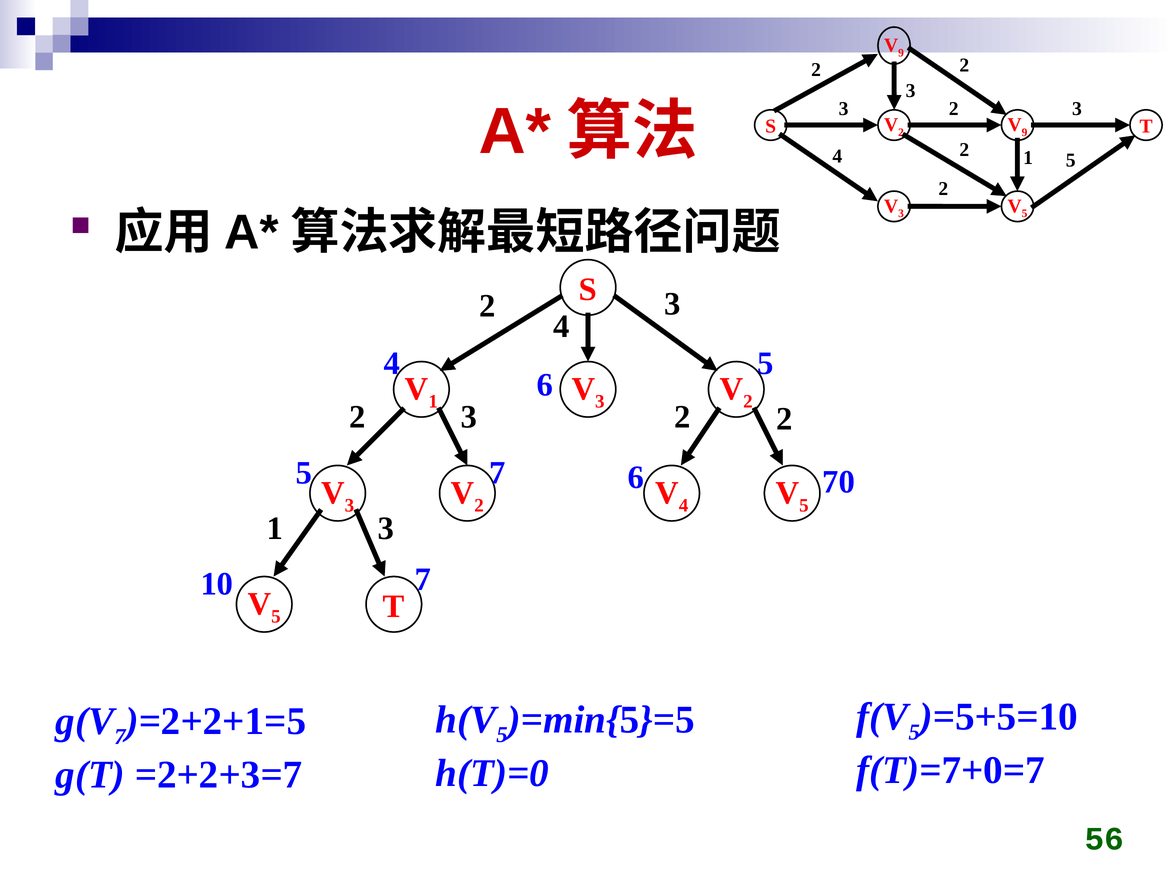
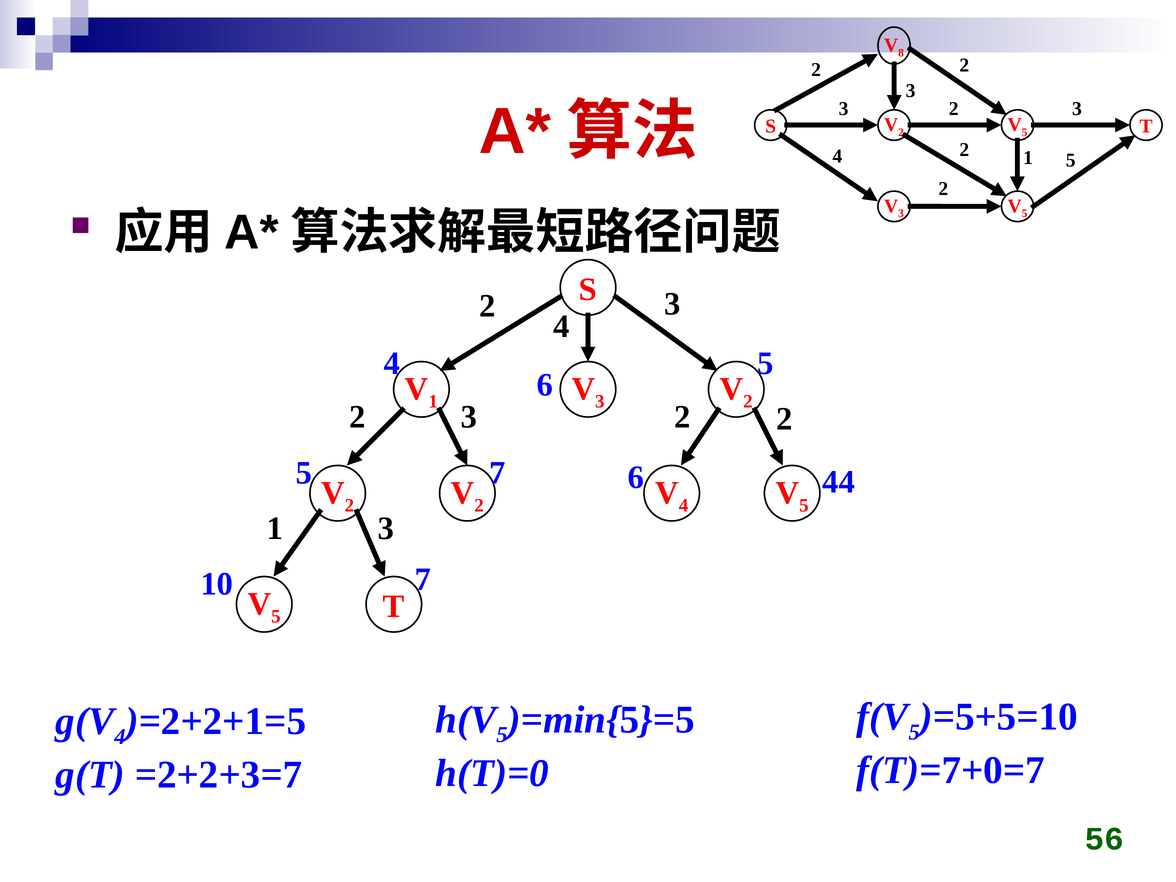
9 at (901, 53): 9 -> 8
9 at (1025, 132): 9 -> 5
70: 70 -> 44
3 at (349, 505): 3 -> 2
7 at (120, 737): 7 -> 4
